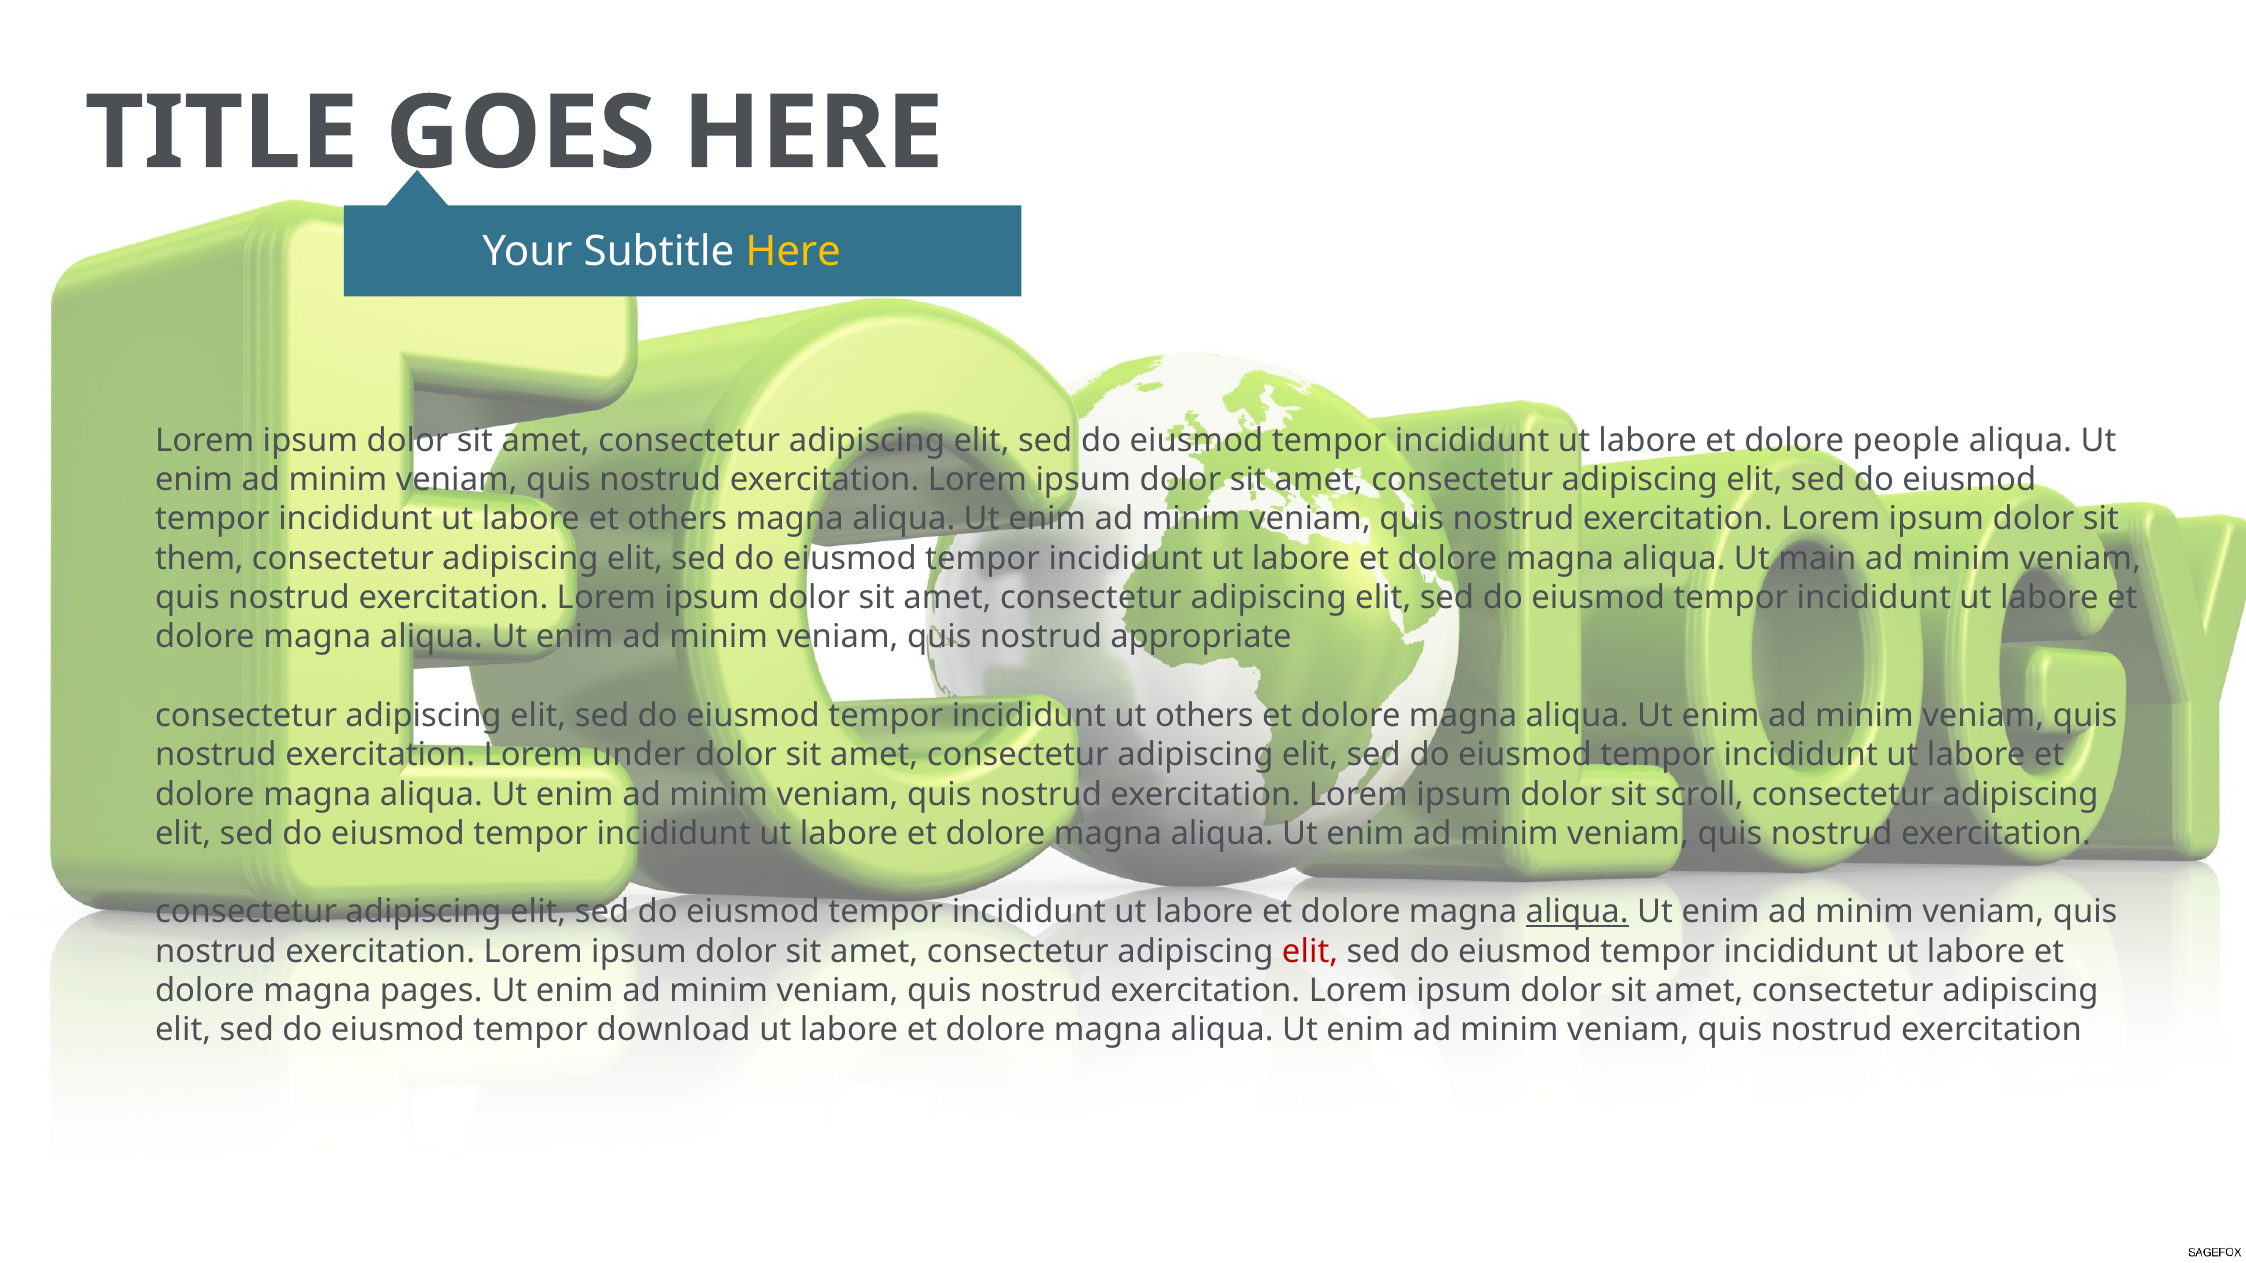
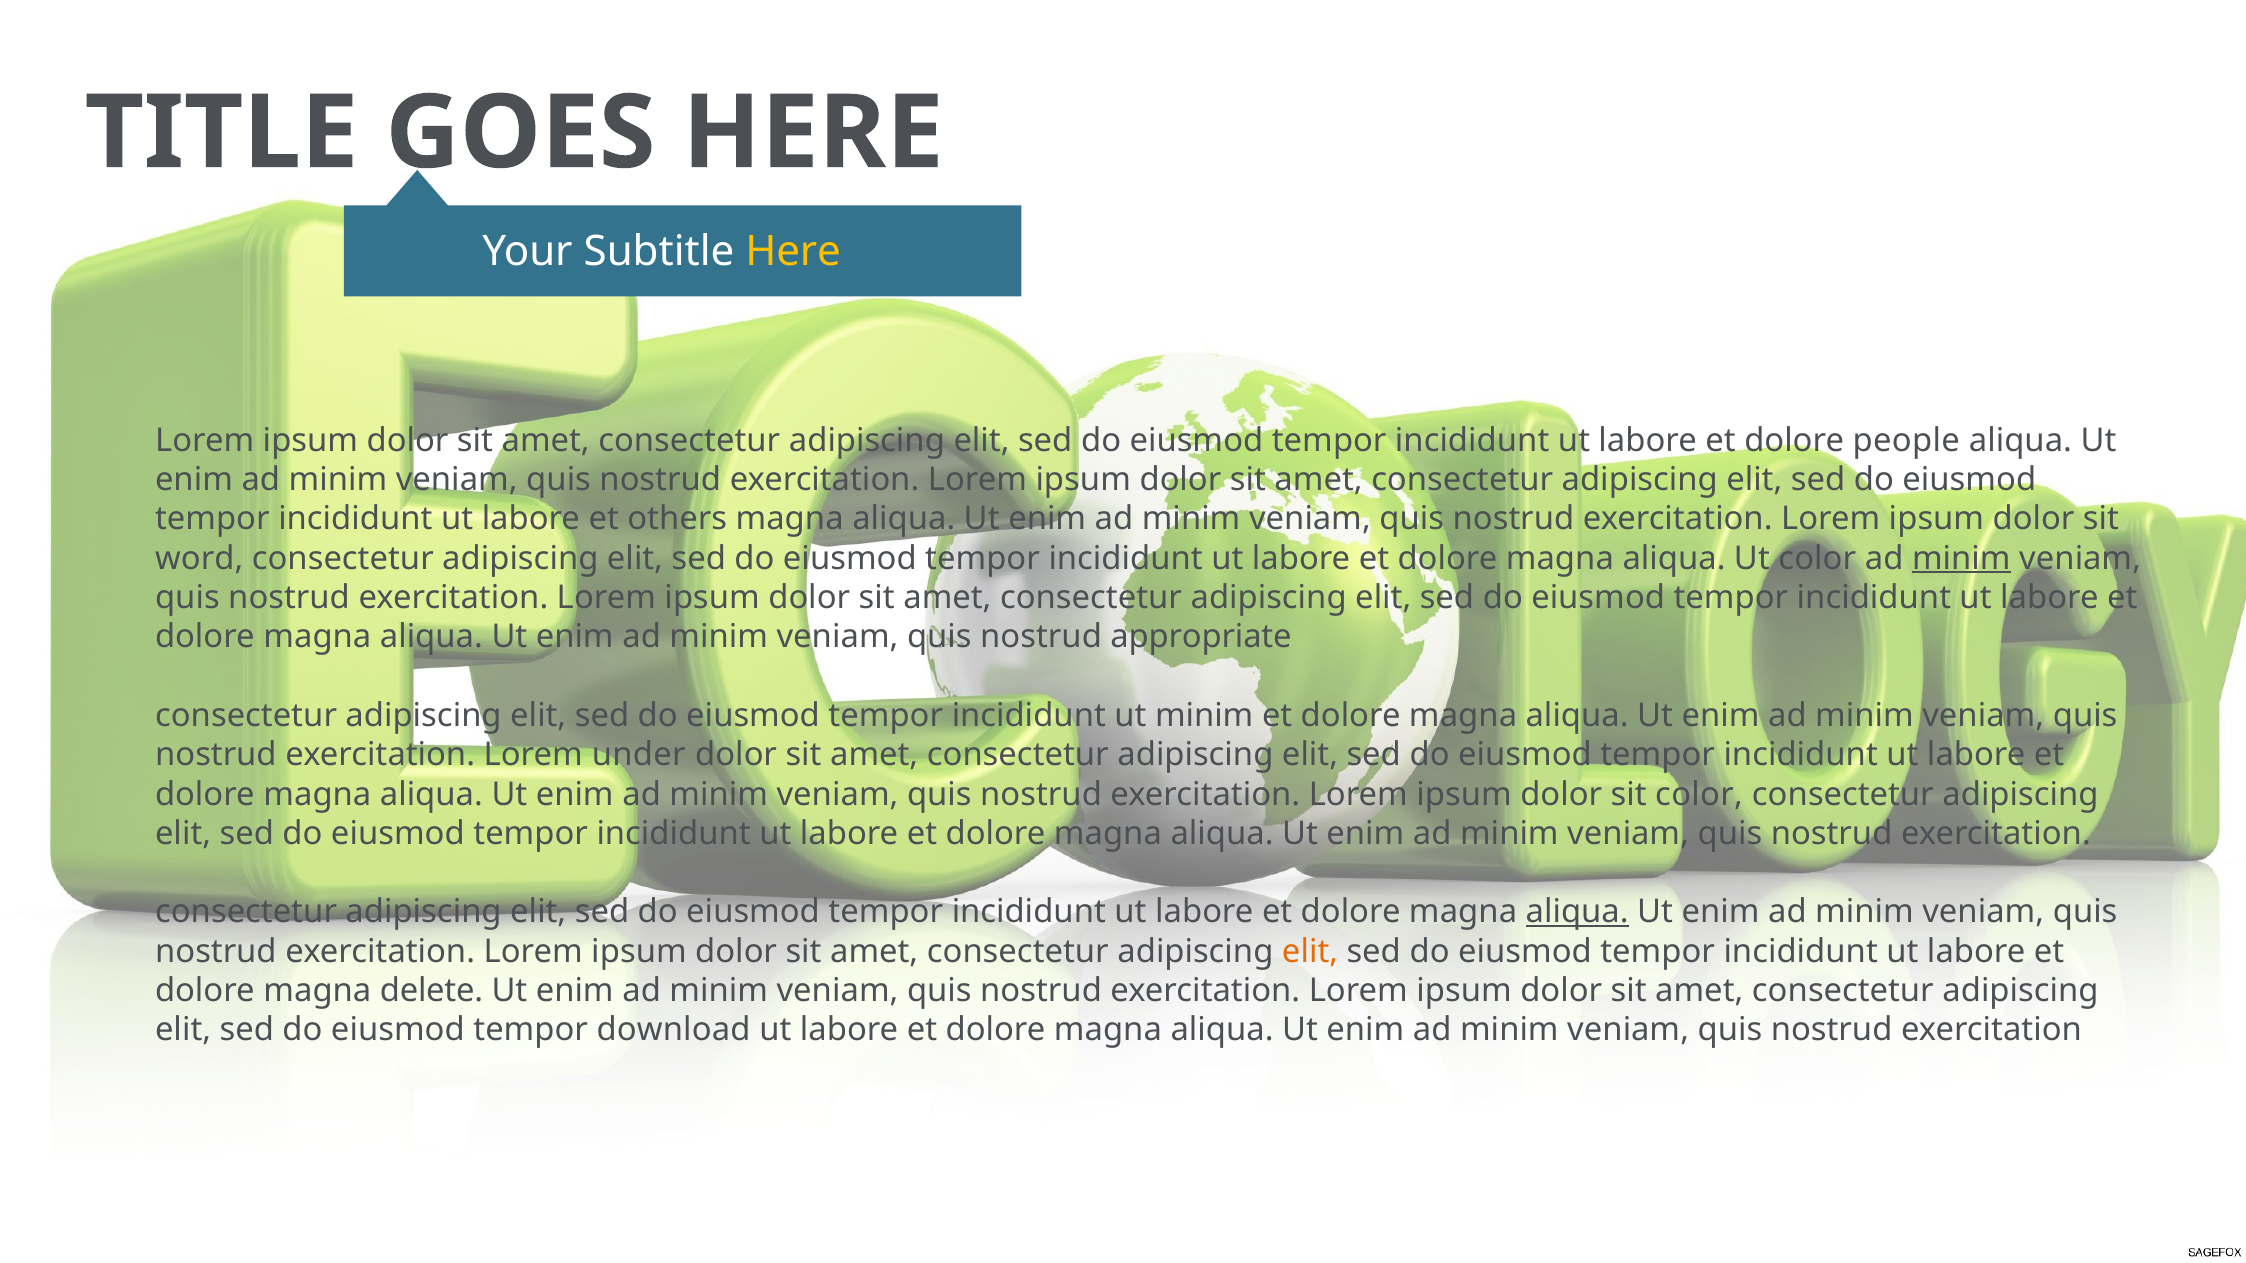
them: them -> word
Ut main: main -> color
minim at (1961, 558) underline: none -> present
ut others: others -> minim
sit scroll: scroll -> color
elit at (1310, 952) colour: red -> orange
pages: pages -> delete
